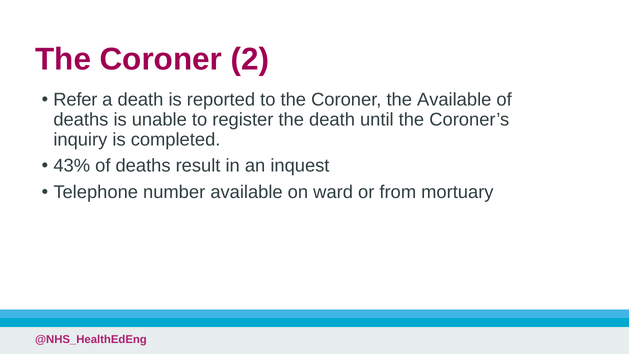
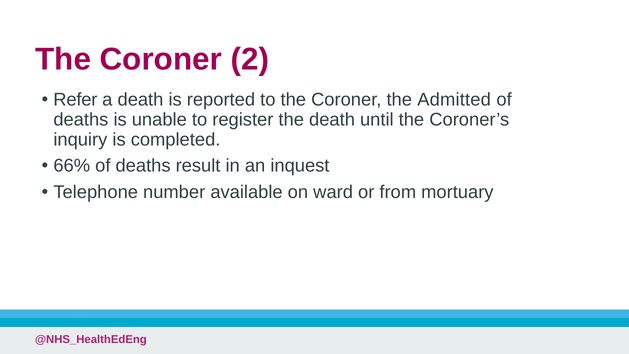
the Available: Available -> Admitted
43%: 43% -> 66%
